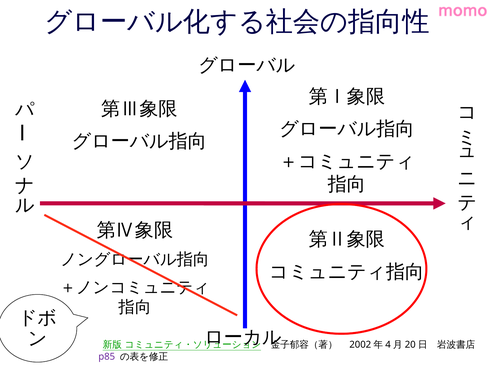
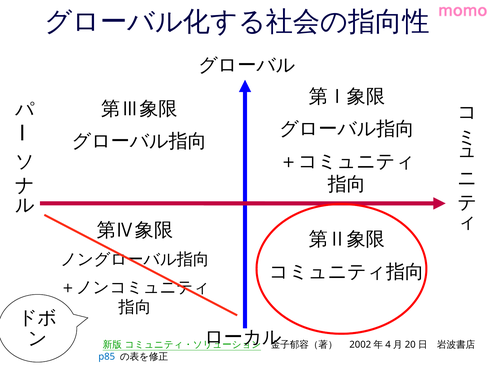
p85 colour: purple -> blue
